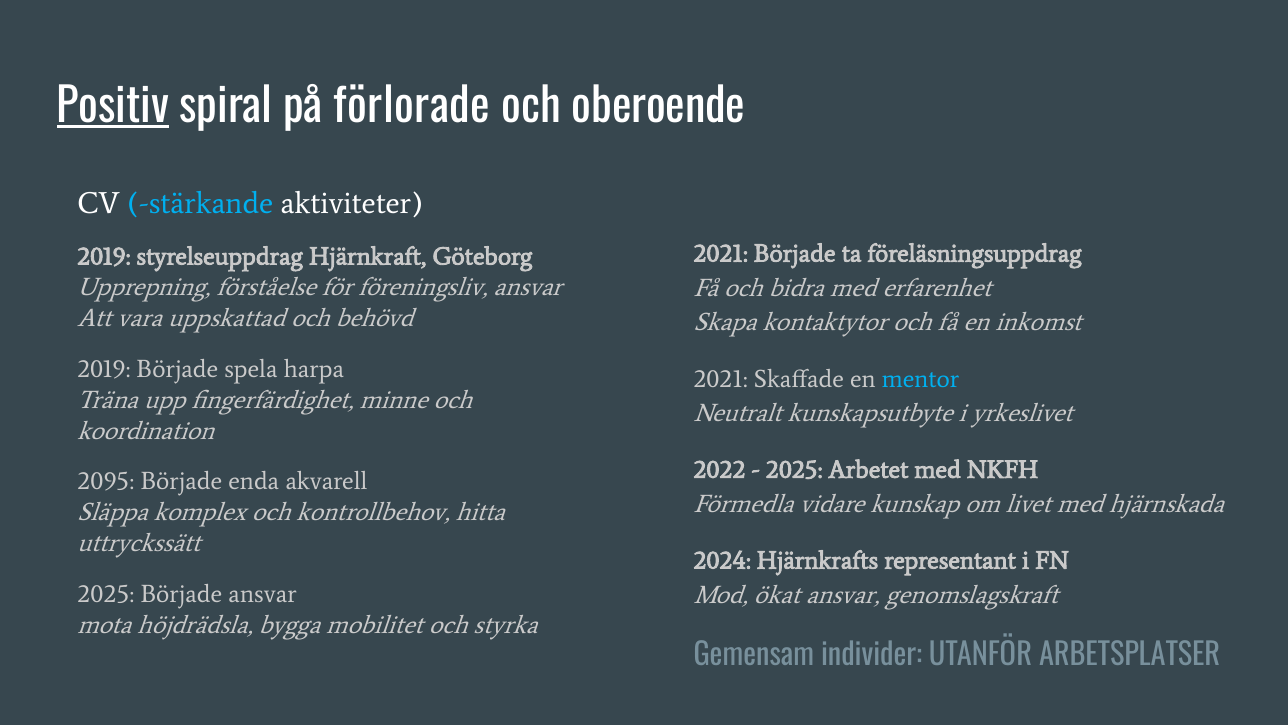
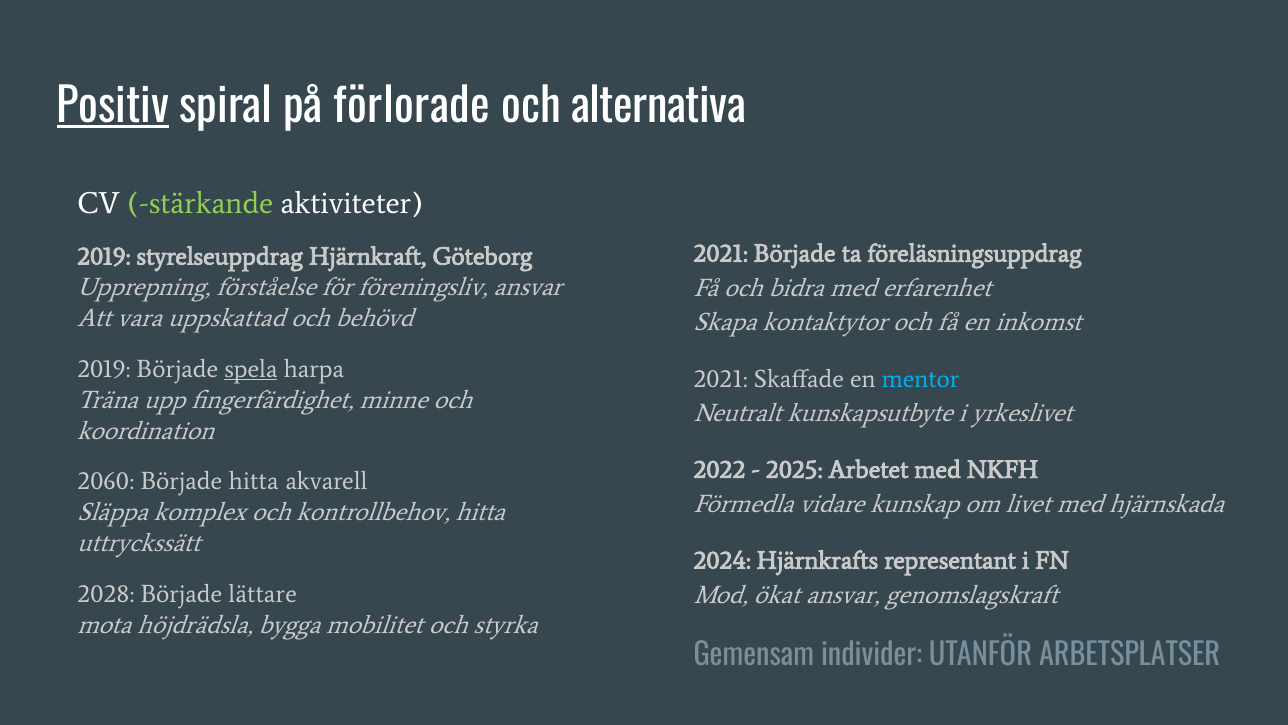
oberoende: oberoende -> alternativa
stärkande colour: light blue -> light green
spela underline: none -> present
2095: 2095 -> 2060
Började enda: enda -> hitta
2025 at (106, 594): 2025 -> 2028
Började ansvar: ansvar -> lättare
